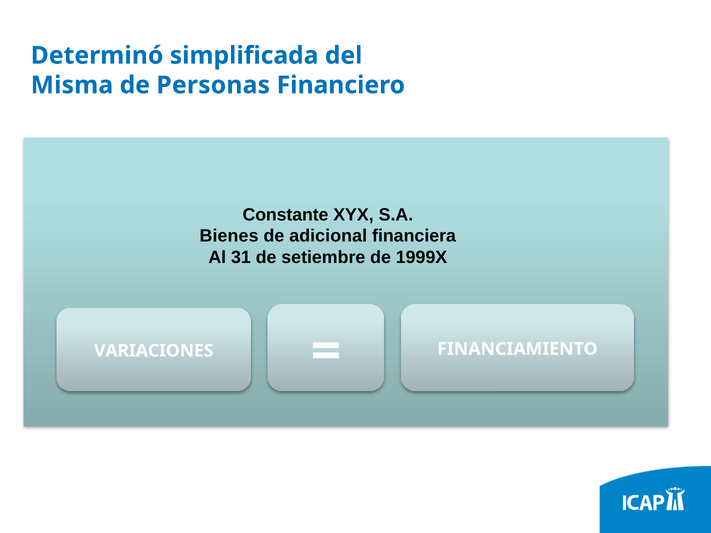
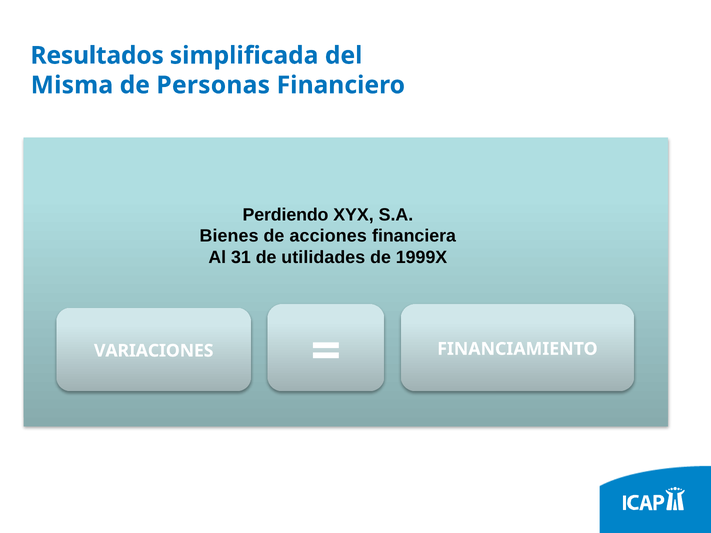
Determinó: Determinó -> Resultados
Constante: Constante -> Perdiendo
adicional: adicional -> acciones
setiembre: setiembre -> utilidades
